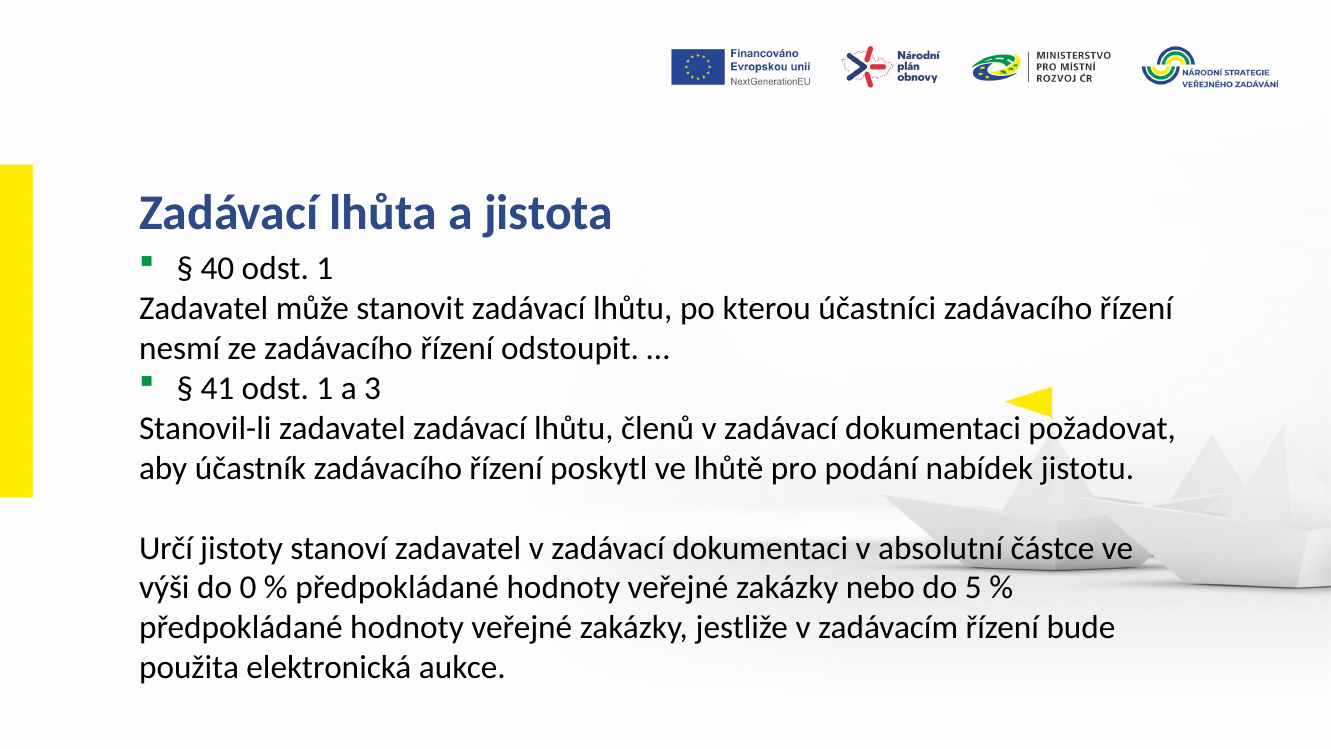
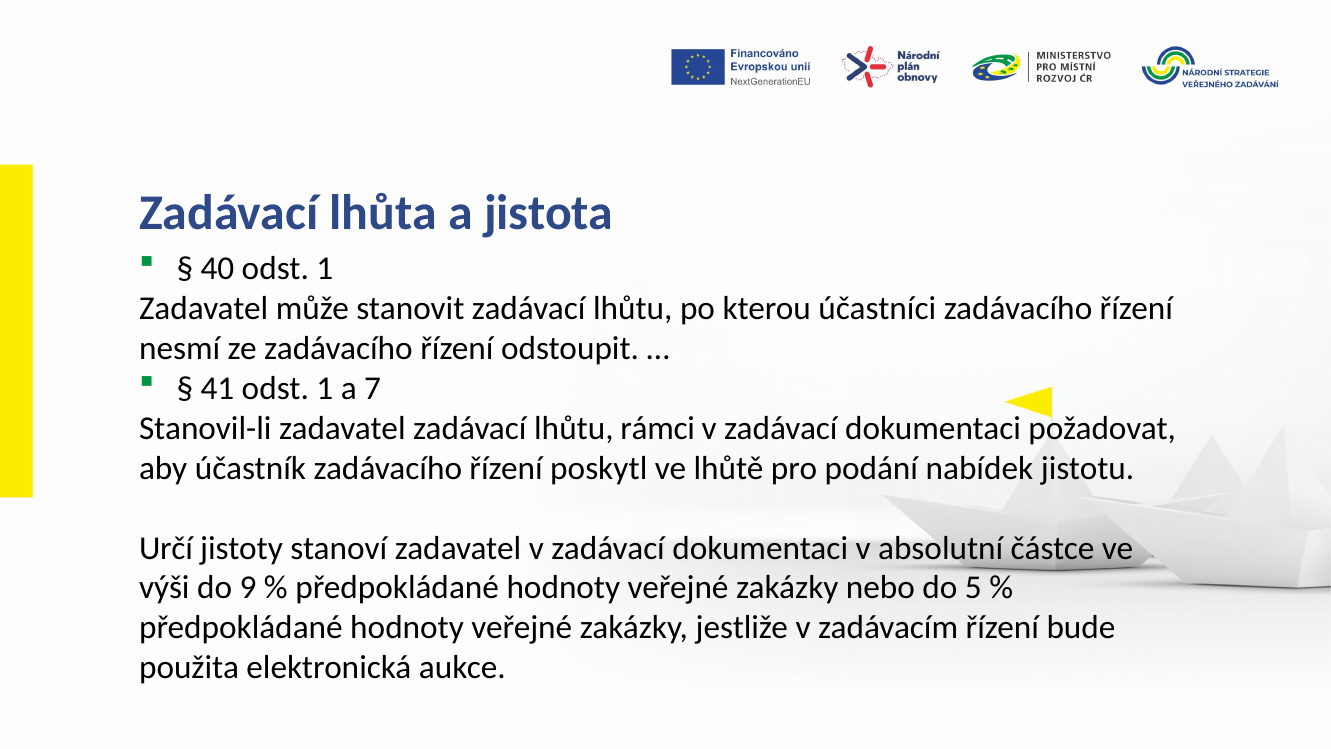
3: 3 -> 7
členů: členů -> rámci
0: 0 -> 9
